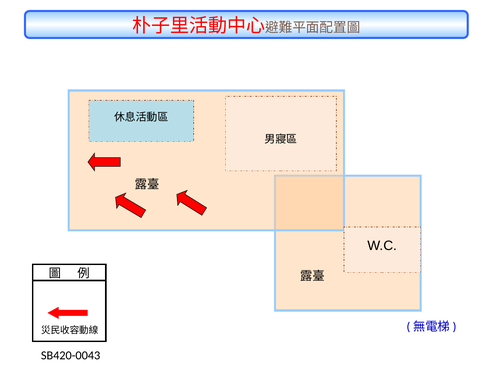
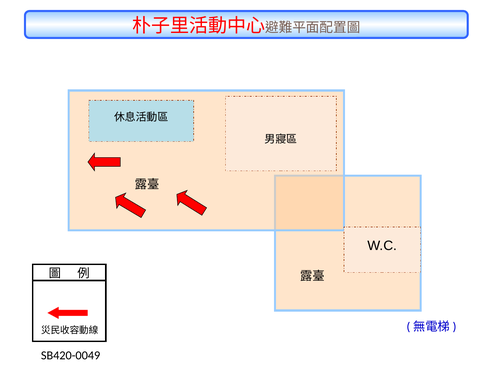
SB420-0043: SB420-0043 -> SB420-0049
